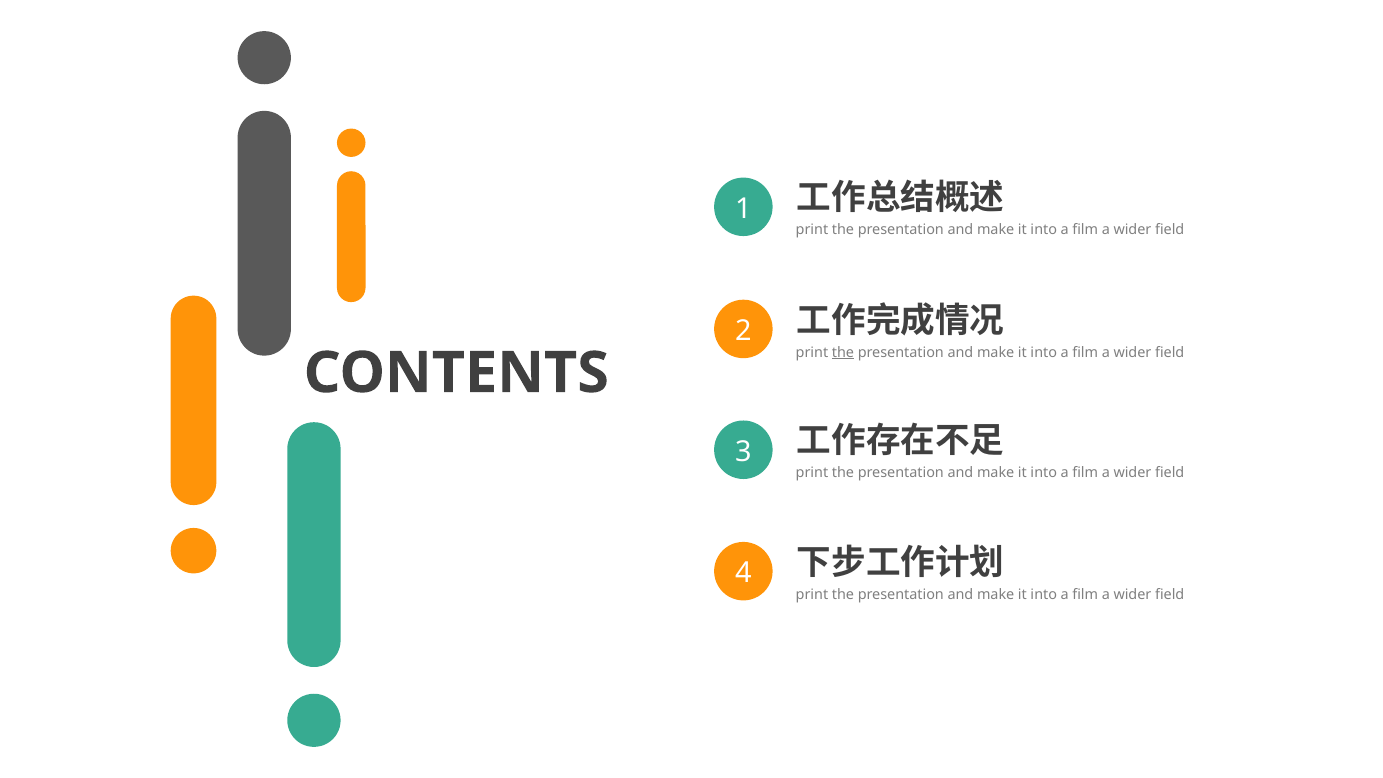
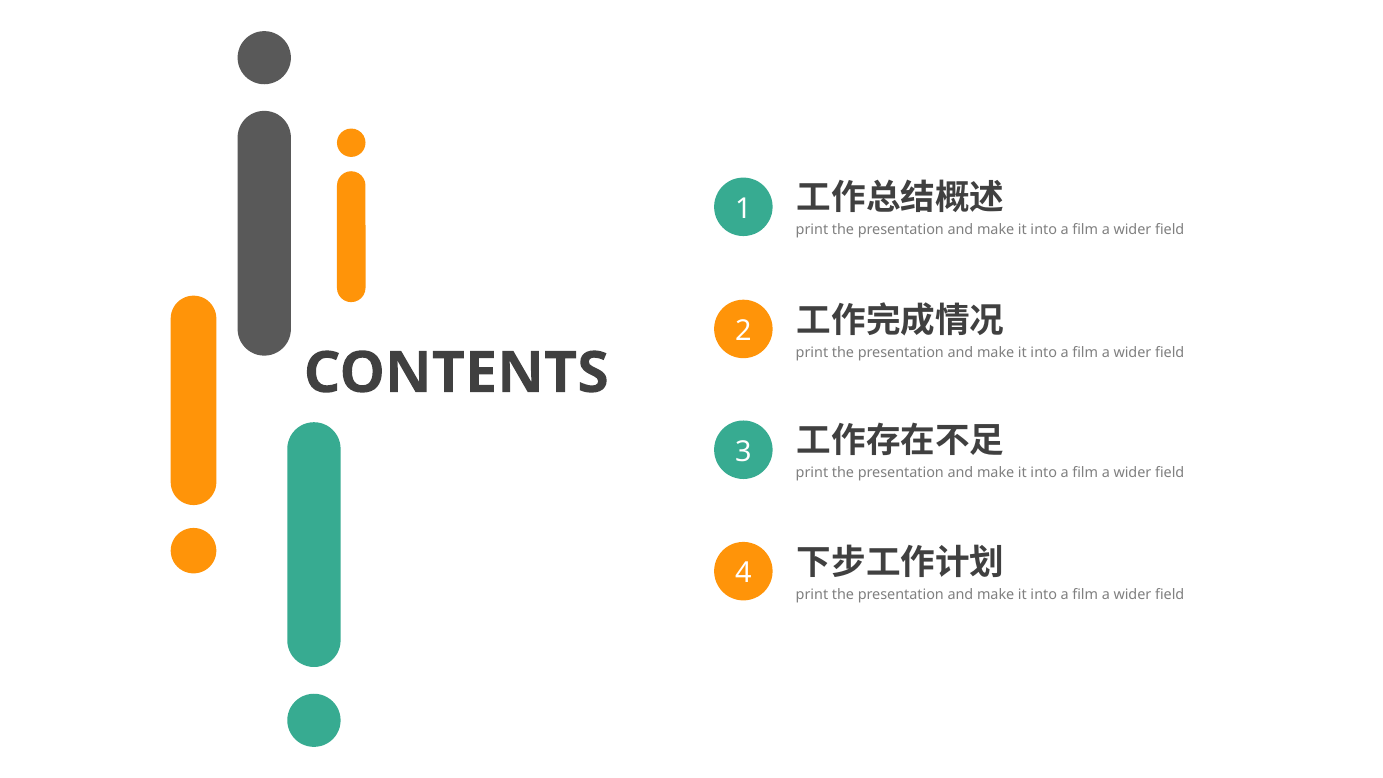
the at (843, 352) underline: present -> none
